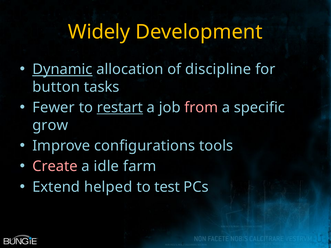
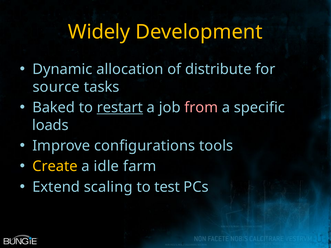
Dynamic underline: present -> none
discipline: discipline -> distribute
button: button -> source
Fewer: Fewer -> Baked
grow: grow -> loads
Create colour: pink -> yellow
helped: helped -> scaling
